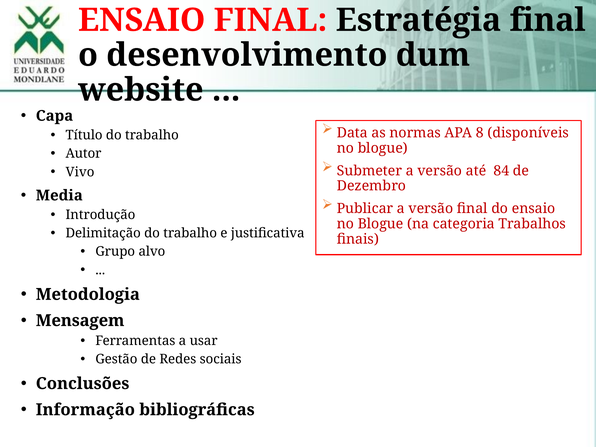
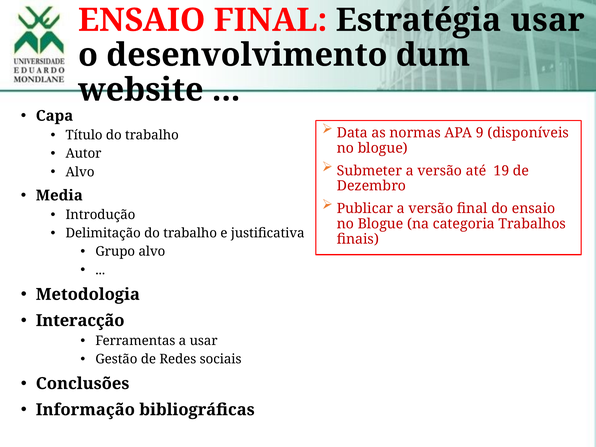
Estratégia final: final -> usar
8: 8 -> 9
84: 84 -> 19
Vivo at (80, 172): Vivo -> Alvo
Mensagem: Mensagem -> Interacção
